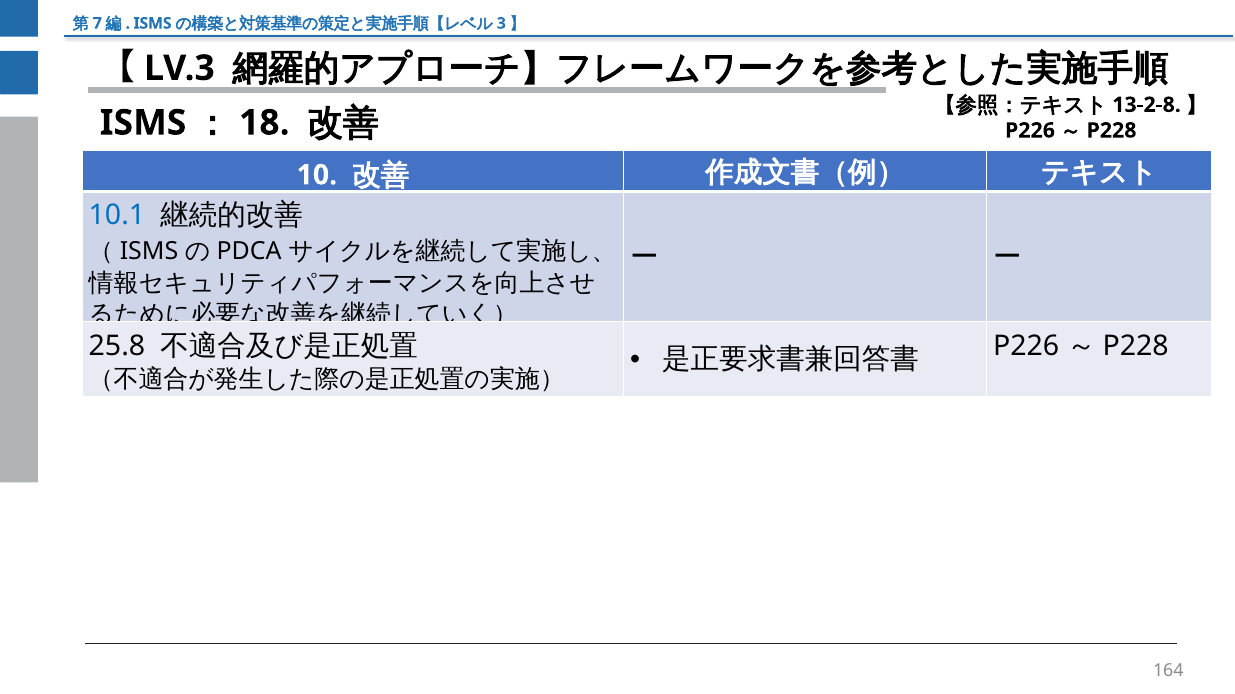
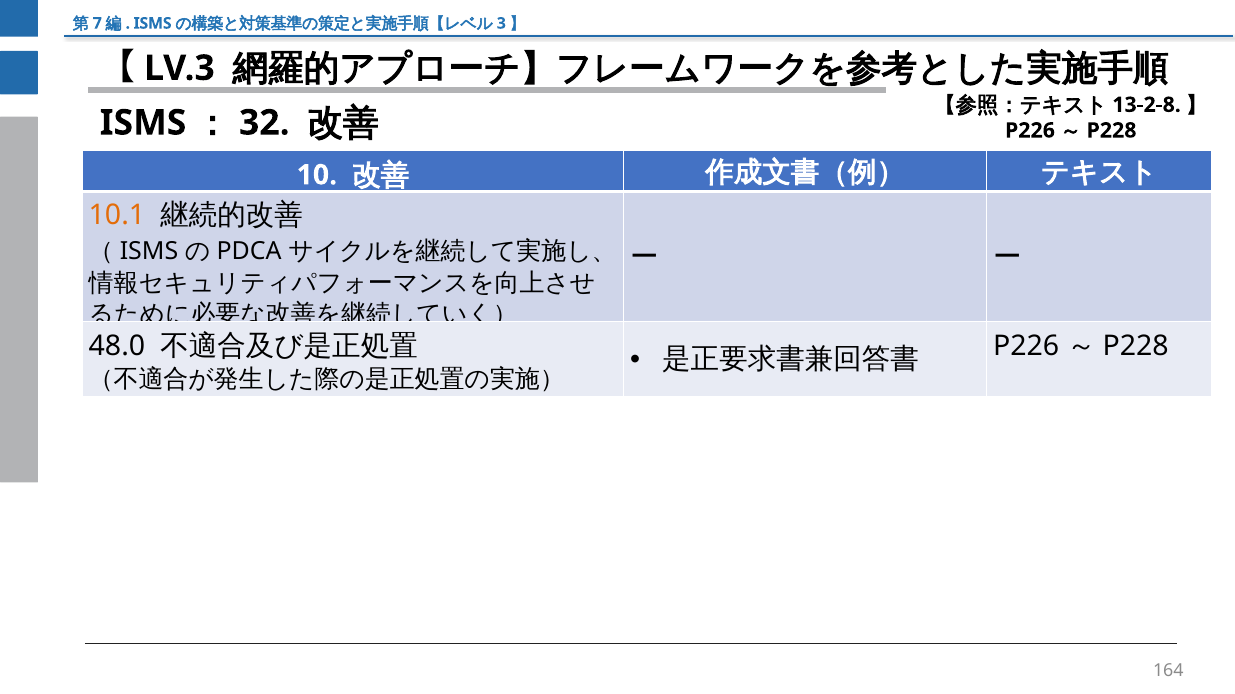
18: 18 -> 32
10.1 colour: blue -> orange
25.8: 25.8 -> 48.0
